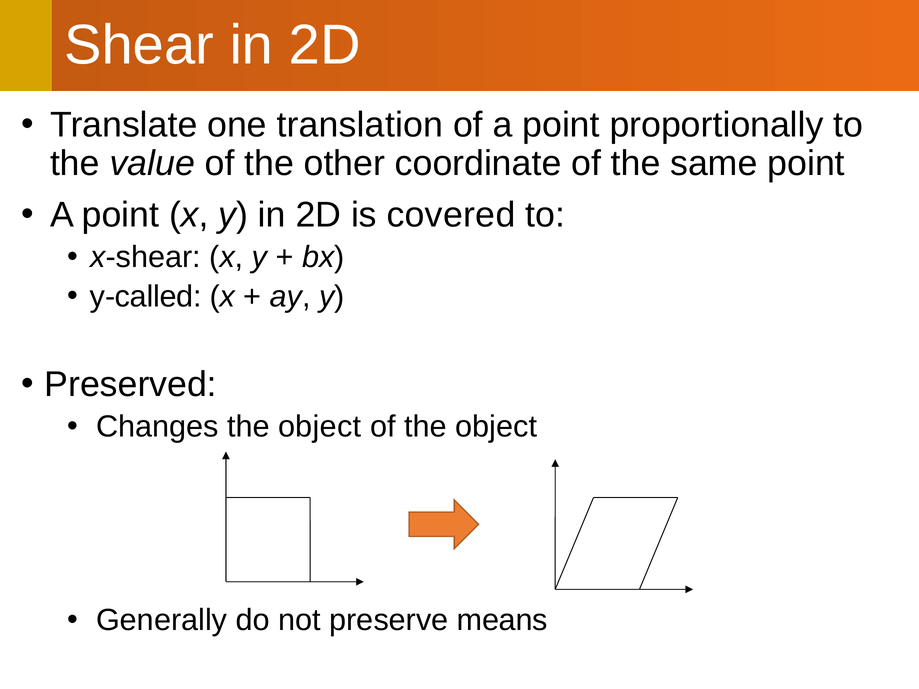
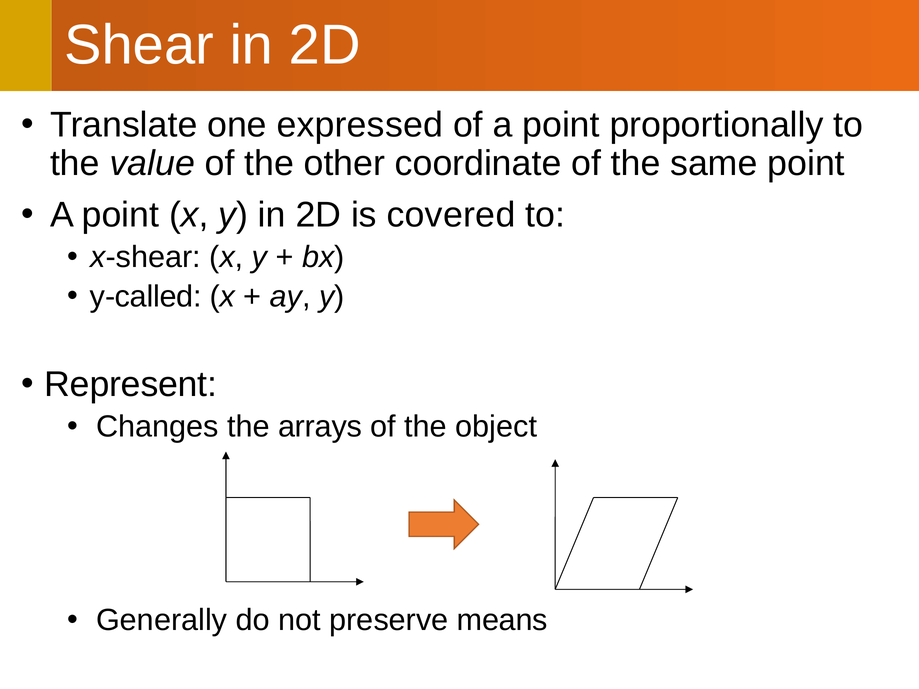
translation: translation -> expressed
Preserved: Preserved -> Represent
Changes the object: object -> arrays
